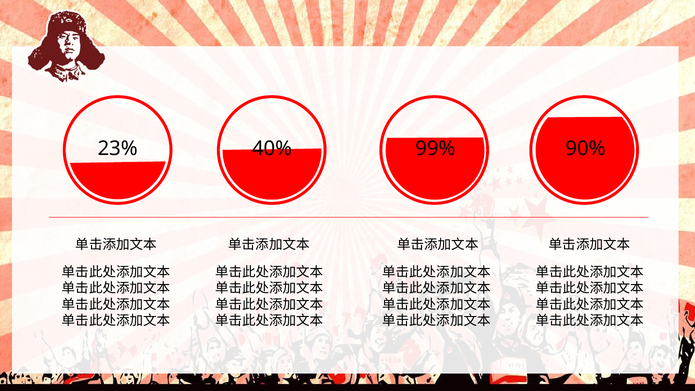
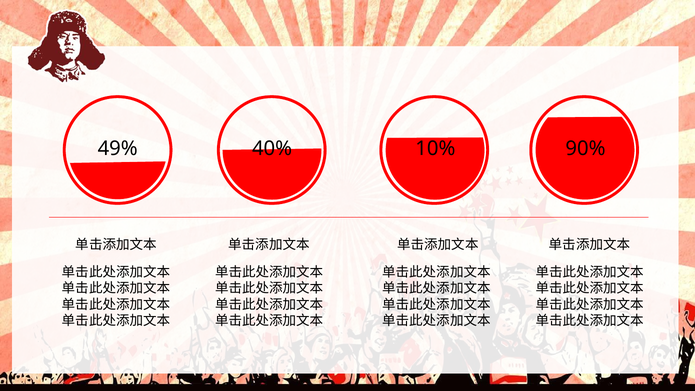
23%: 23% -> 49%
99%: 99% -> 10%
